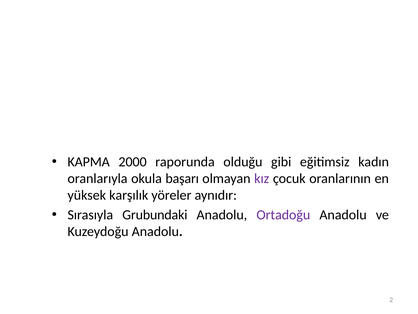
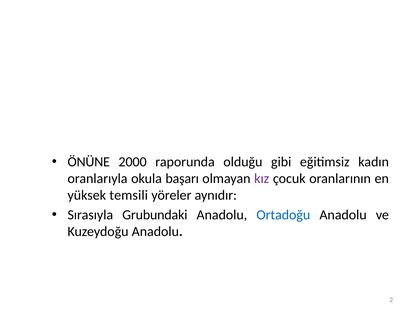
KAPMA: KAPMA -> ÖNÜNE
karşılık: karşılık -> temsili
Ortadoğu colour: purple -> blue
